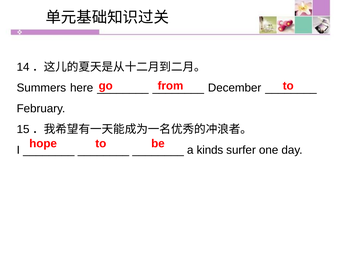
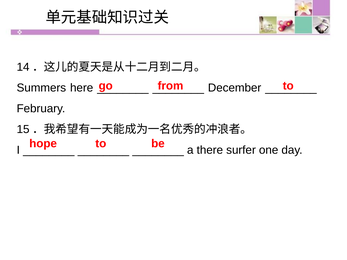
kinds: kinds -> there
